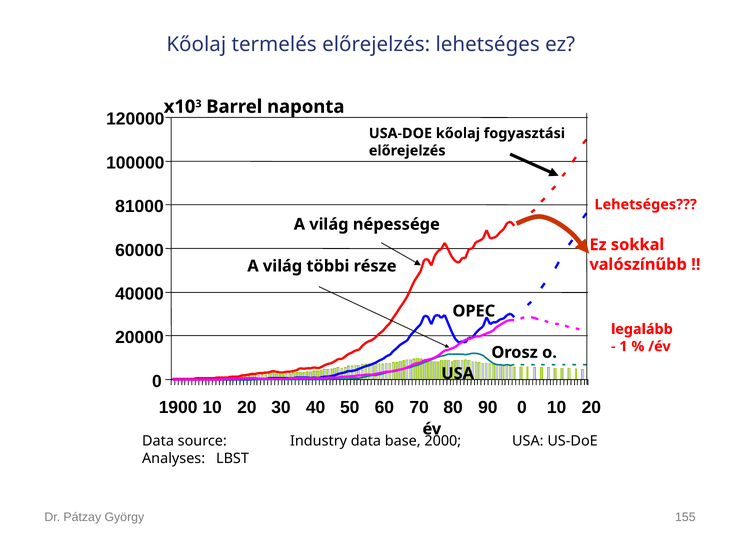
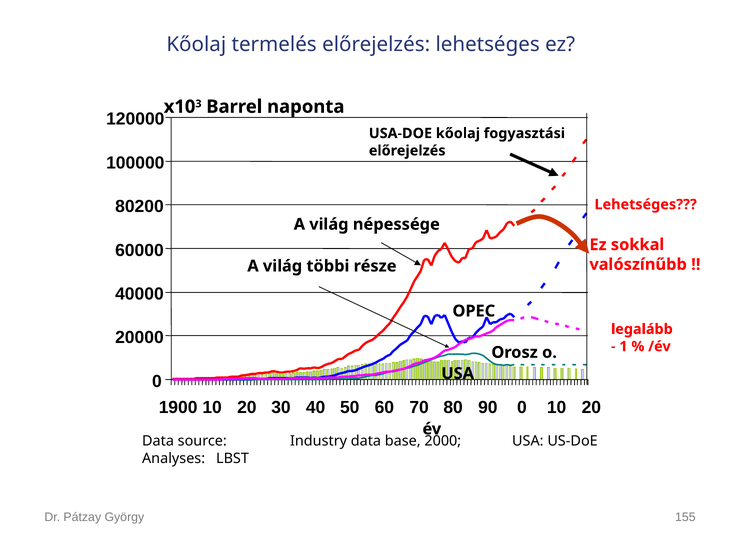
81000: 81000 -> 80200
